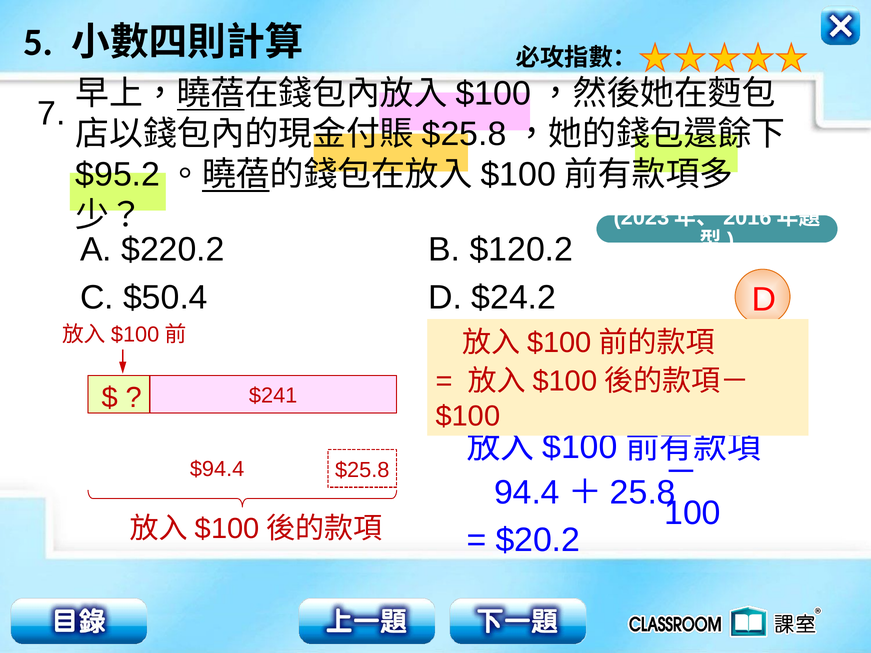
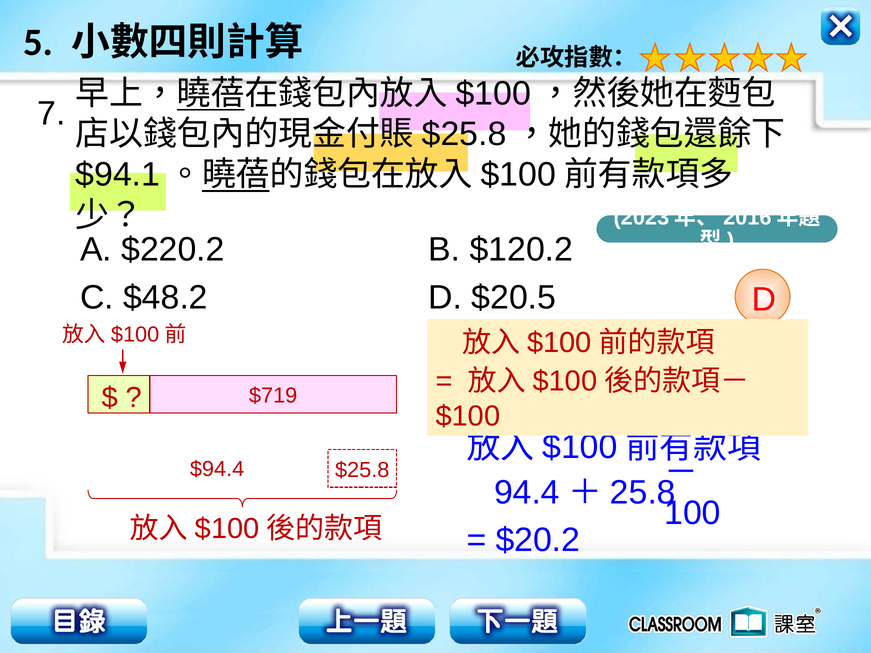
$95.2: $95.2 -> $94.1
$50.4: $50.4 -> $48.2
$24.2: $24.2 -> $20.5
$241: $241 -> $719
